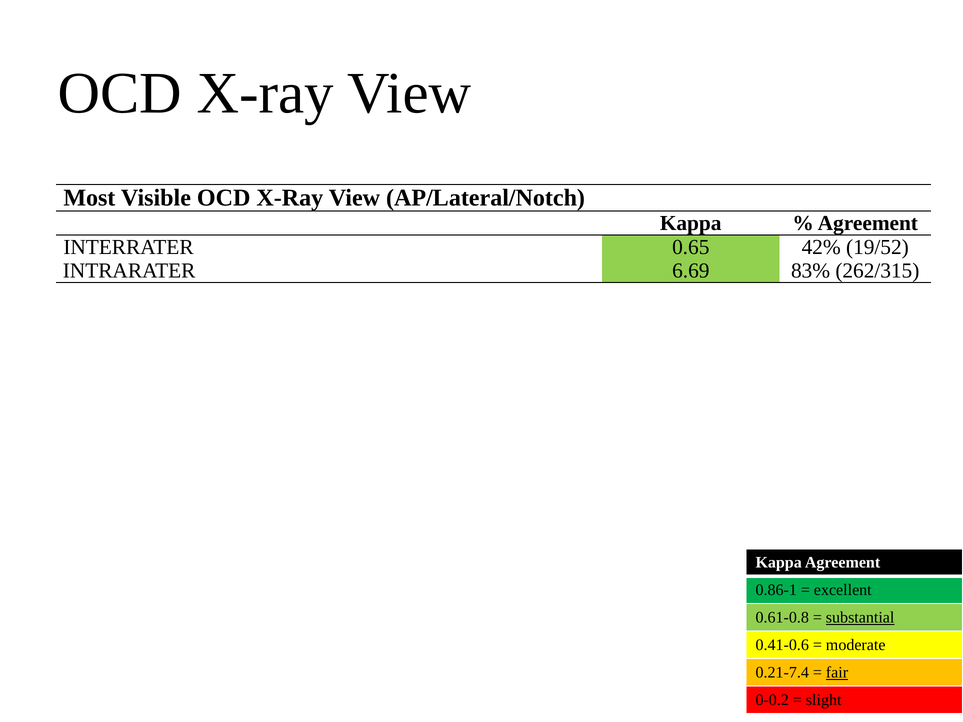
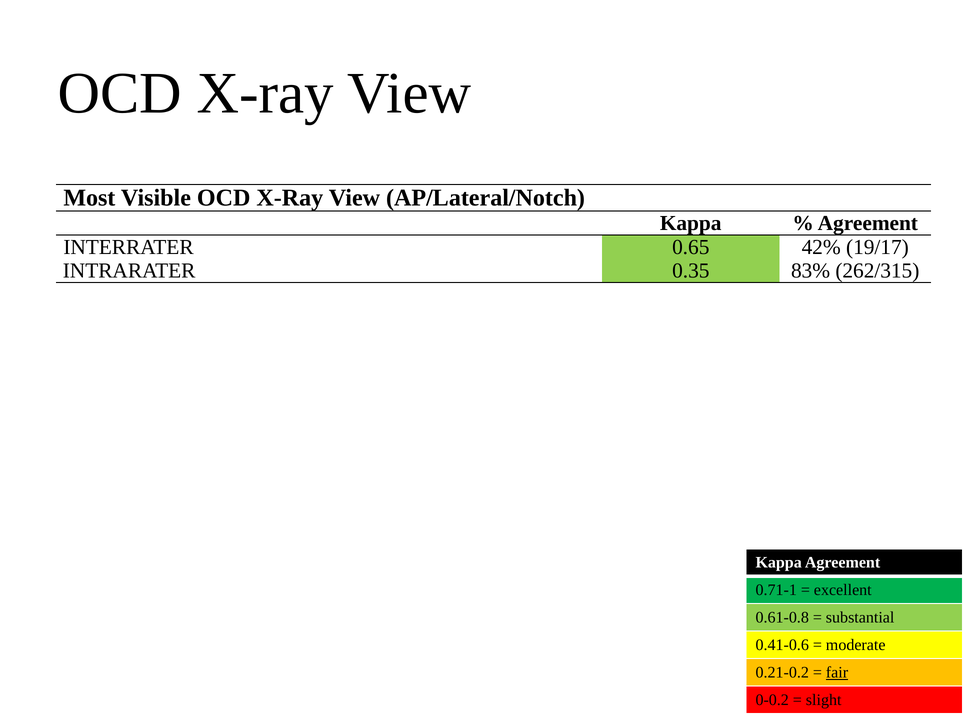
19/52: 19/52 -> 19/17
6.69: 6.69 -> 0.35
0.86-1: 0.86-1 -> 0.71-1
substantial underline: present -> none
0.21-7.4: 0.21-7.4 -> 0.21-0.2
